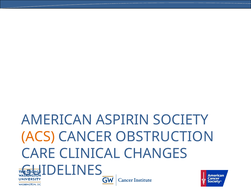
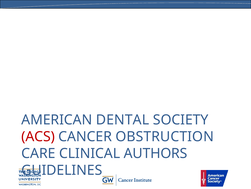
ASPIRIN: ASPIRIN -> DENTAL
ACS colour: orange -> red
CHANGES: CHANGES -> AUTHORS
